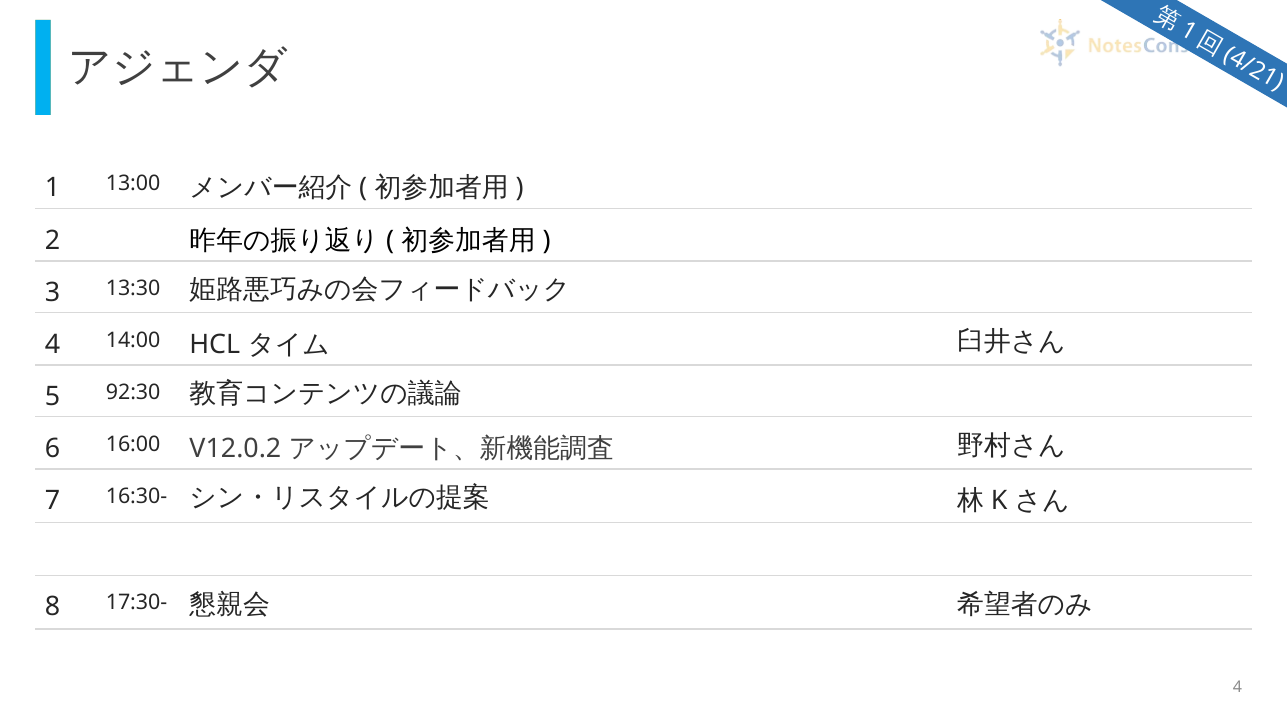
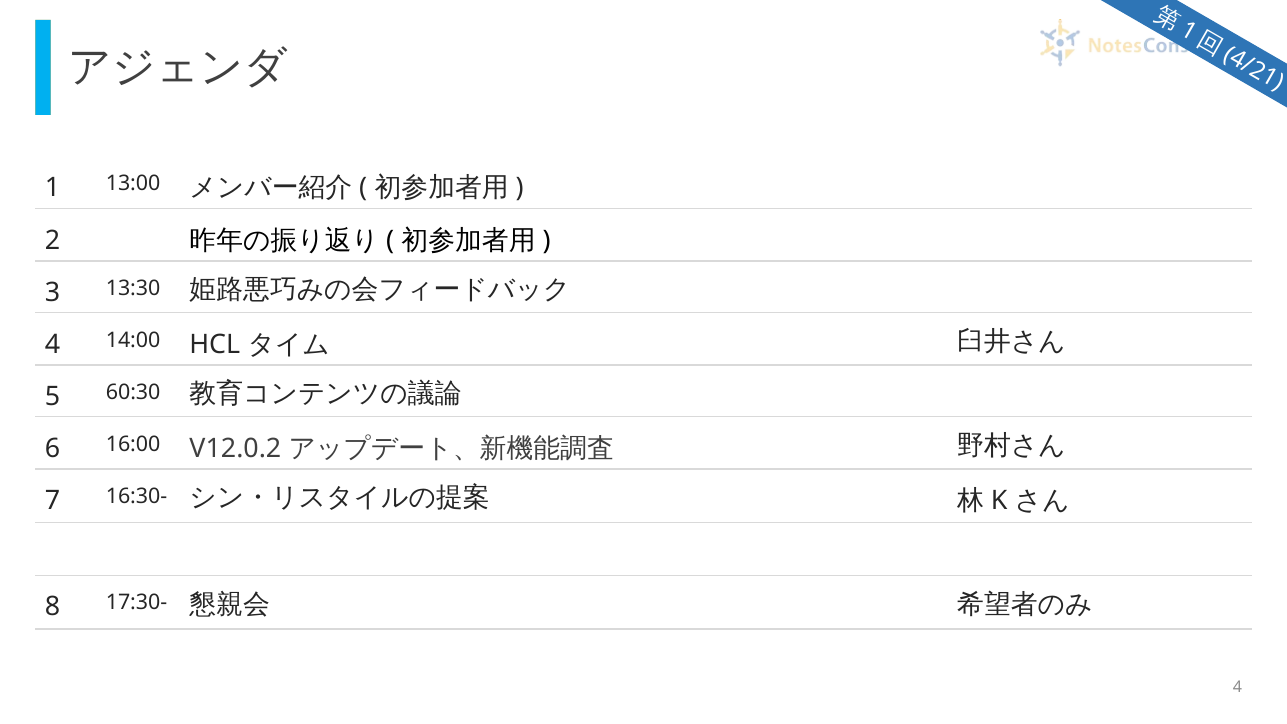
92:30: 92:30 -> 60:30
